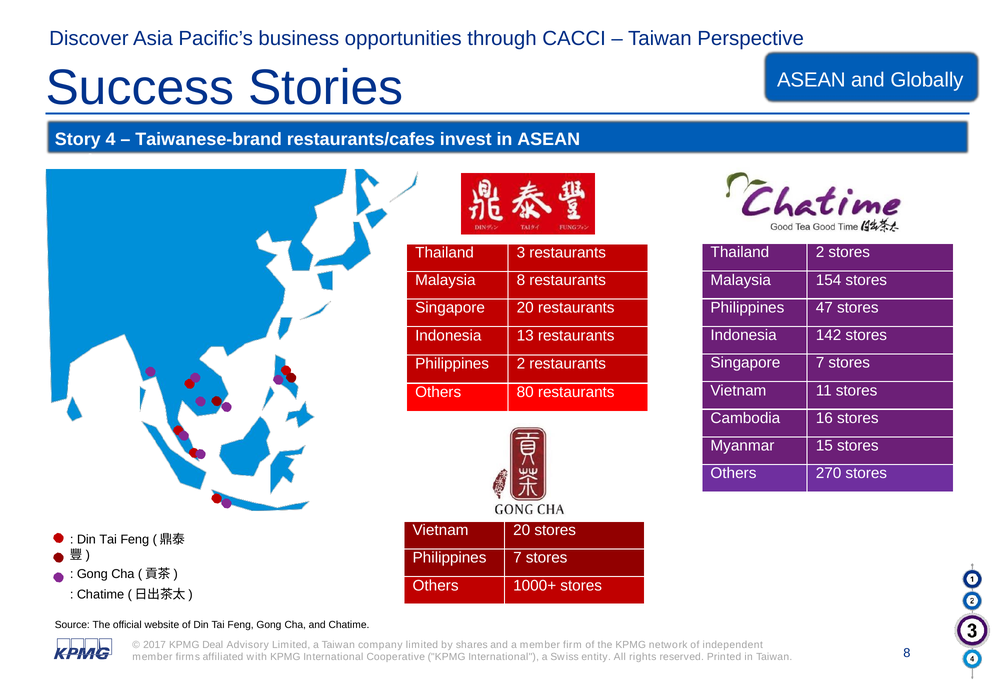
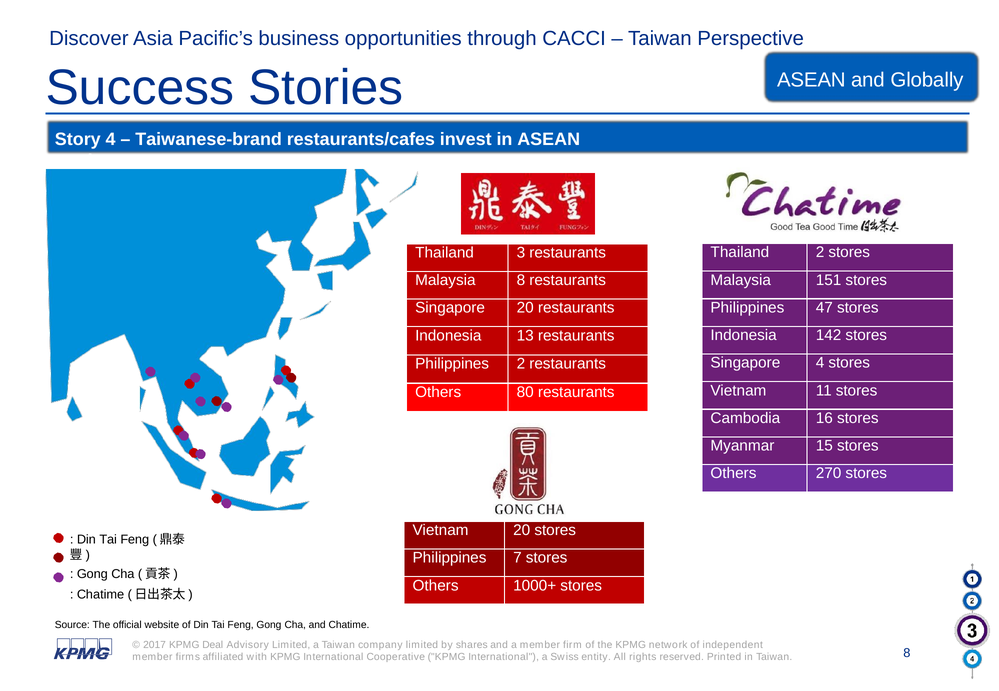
154: 154 -> 151
Singapore 7: 7 -> 4
